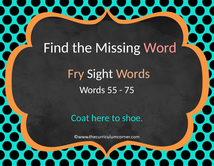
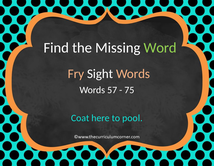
Word colour: pink -> light green
55: 55 -> 57
shoe: shoe -> pool
